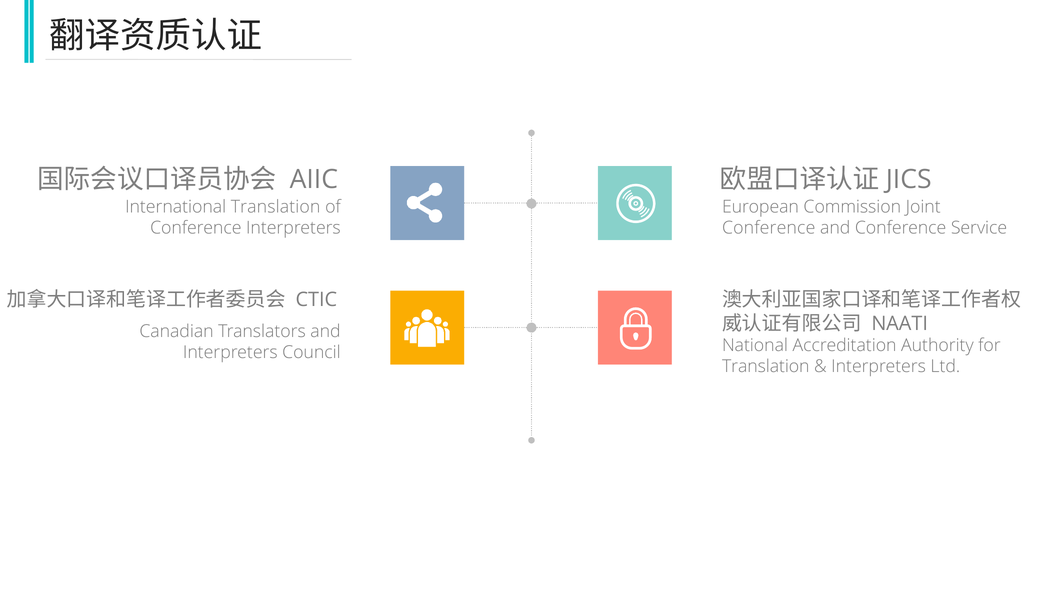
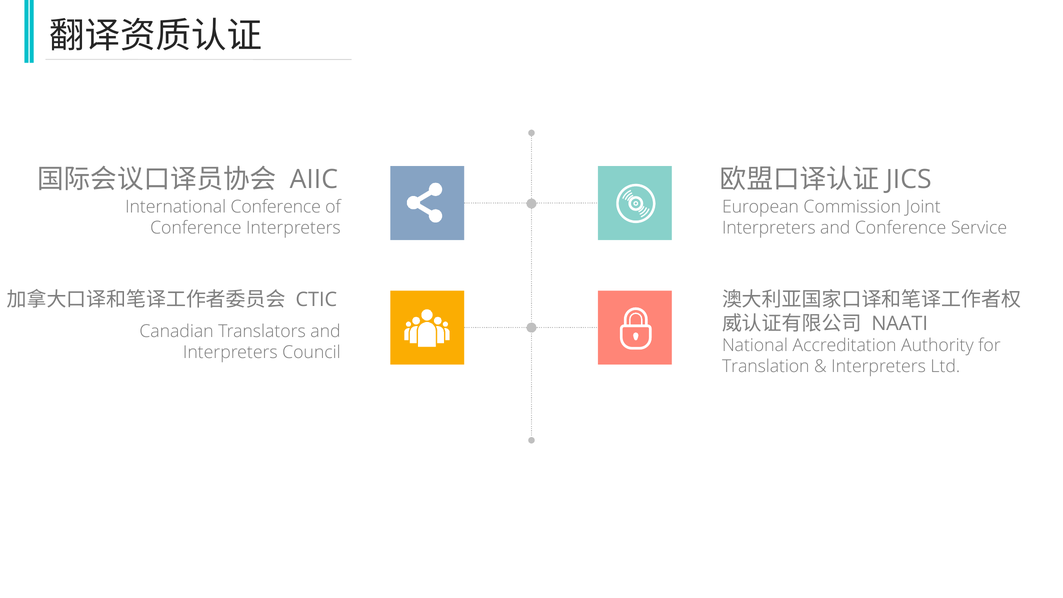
International Translation: Translation -> Conference
Conference at (769, 228): Conference -> Interpreters
